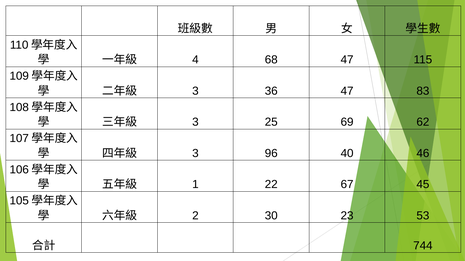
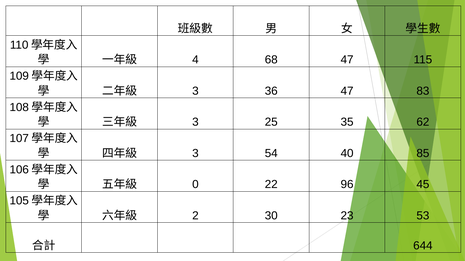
69: 69 -> 35
96: 96 -> 54
46: 46 -> 85
1: 1 -> 0
67: 67 -> 96
744: 744 -> 644
